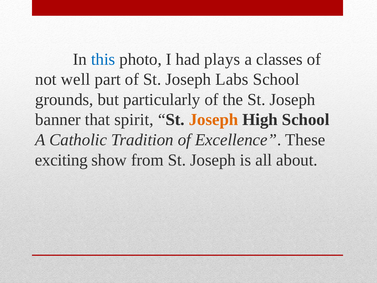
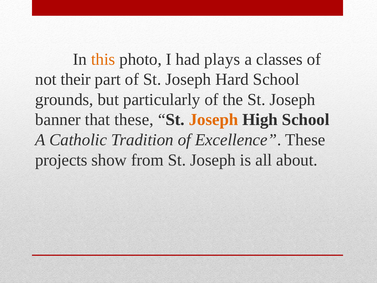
this colour: blue -> orange
well: well -> their
Labs: Labs -> Hard
that spirit: spirit -> these
exciting: exciting -> projects
